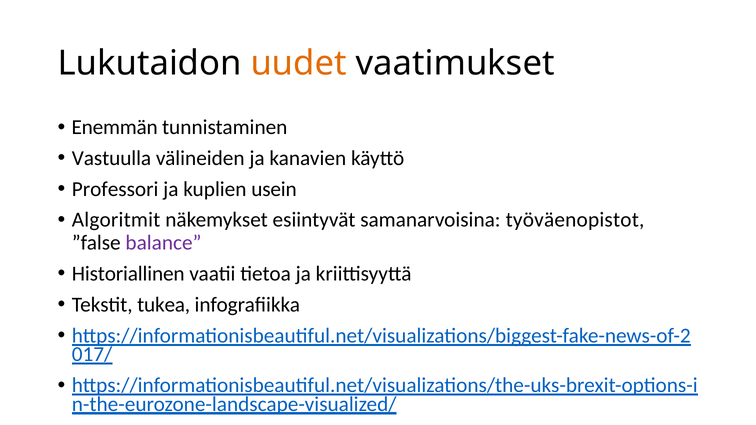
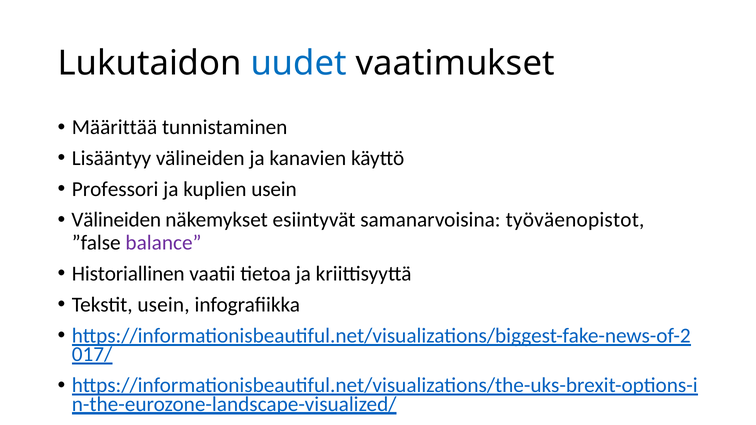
uudet colour: orange -> blue
Enemmän: Enemmän -> Määrittää
Vastuulla: Vastuulla -> Lisääntyy
Algoritmit at (116, 220): Algoritmit -> Välineiden
Tekstit tukea: tukea -> usein
